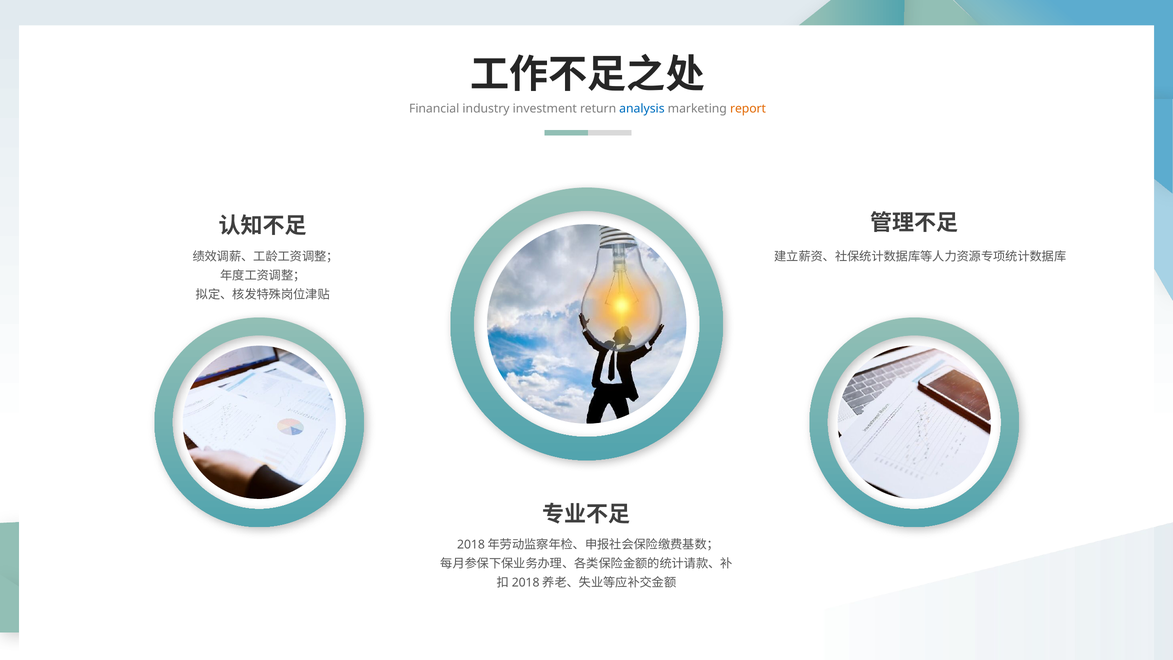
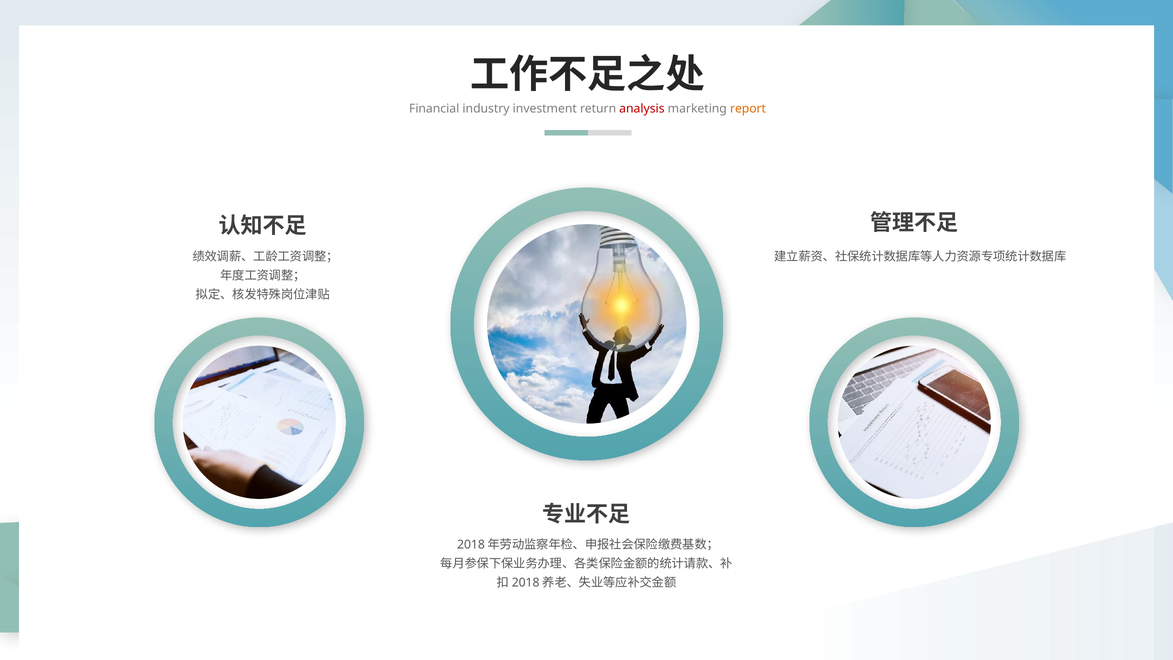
analysis colour: blue -> red
